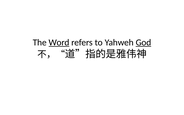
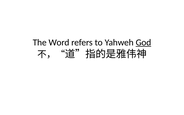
Word underline: present -> none
